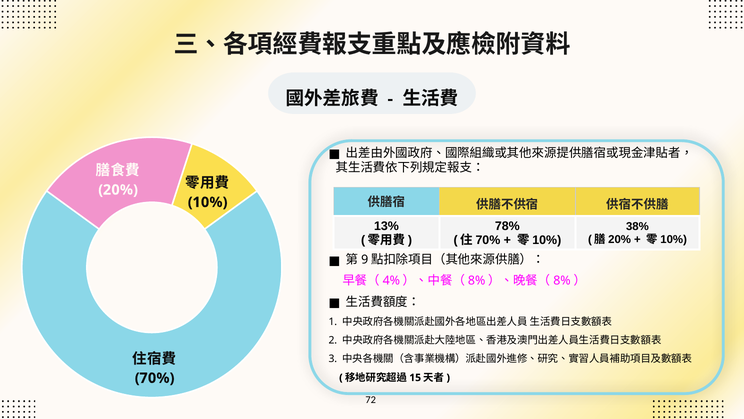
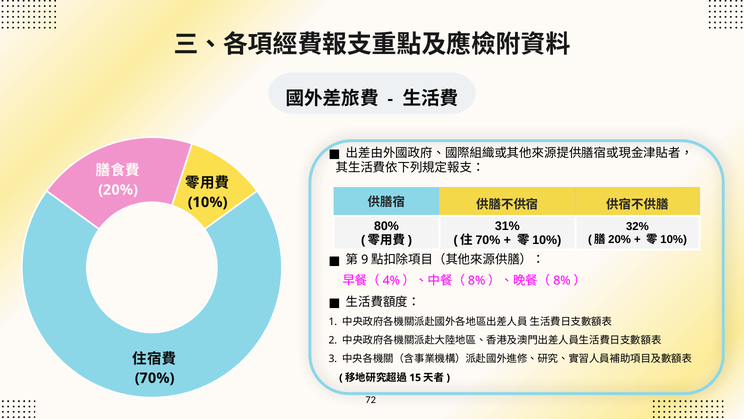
13%: 13% -> 80%
78%: 78% -> 31%
38%: 38% -> 32%
